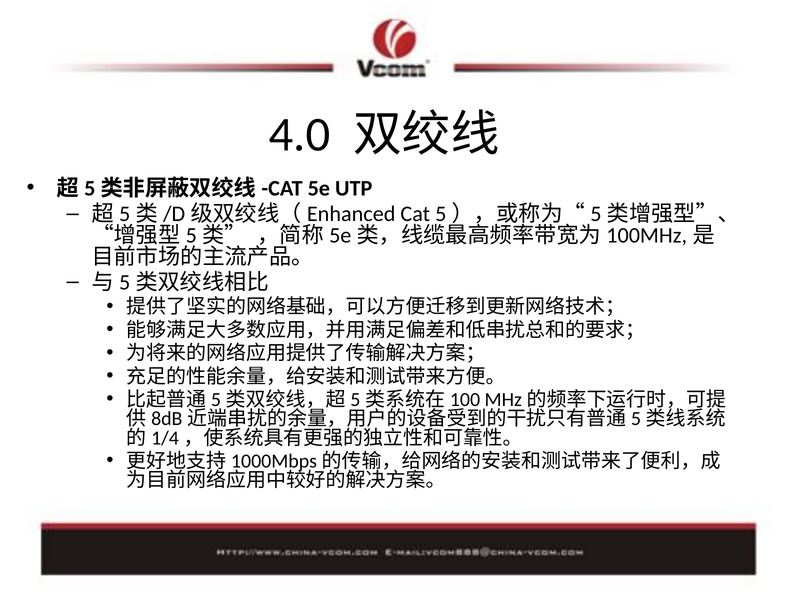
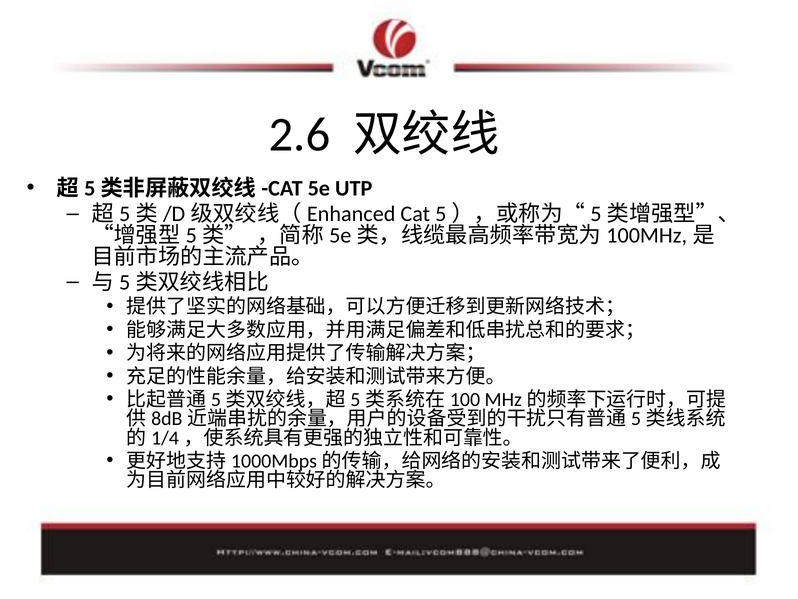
4.0: 4.0 -> 2.6
